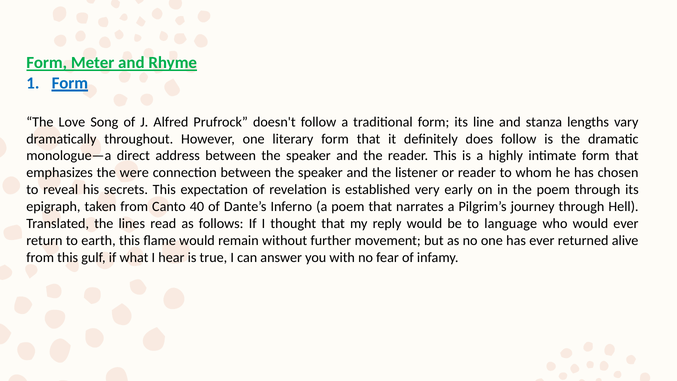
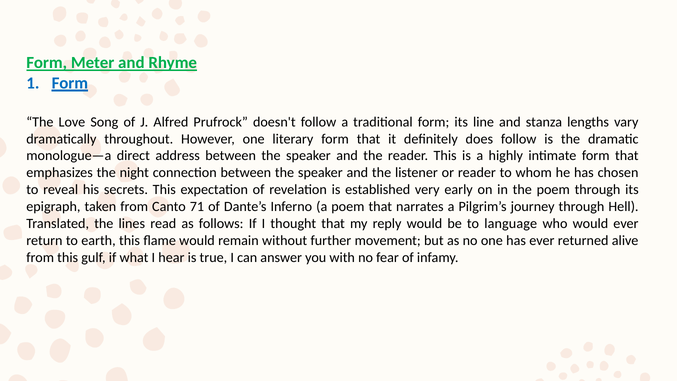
were: were -> night
40: 40 -> 71
